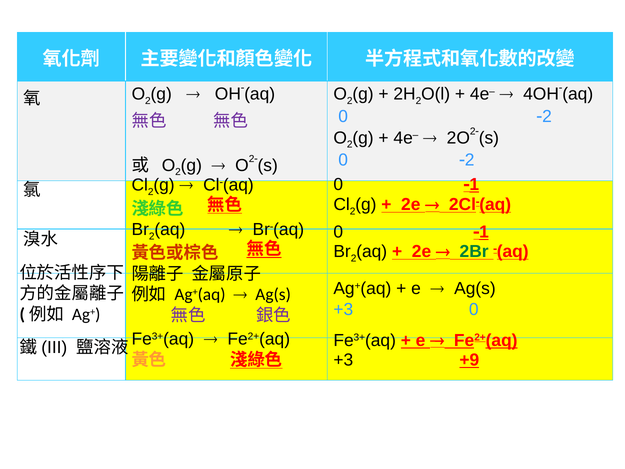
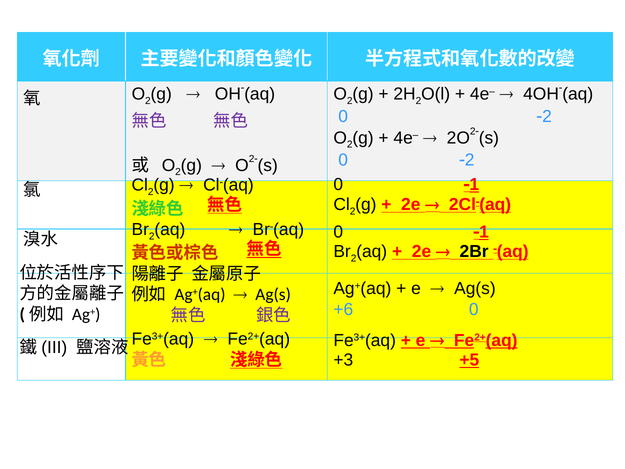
2Br colour: green -> black
+3 at (343, 309): +3 -> +6
+9: +9 -> +5
